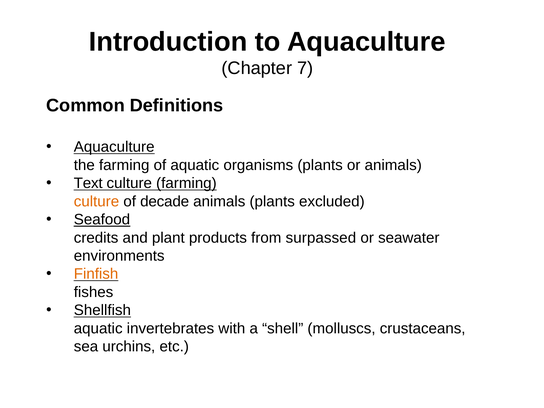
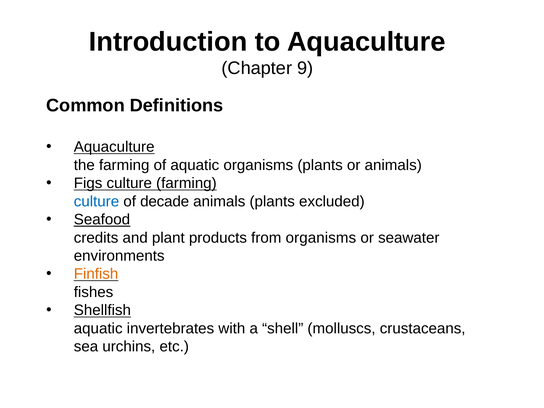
7: 7 -> 9
Text: Text -> Figs
culture at (97, 201) colour: orange -> blue
from surpassed: surpassed -> organisms
